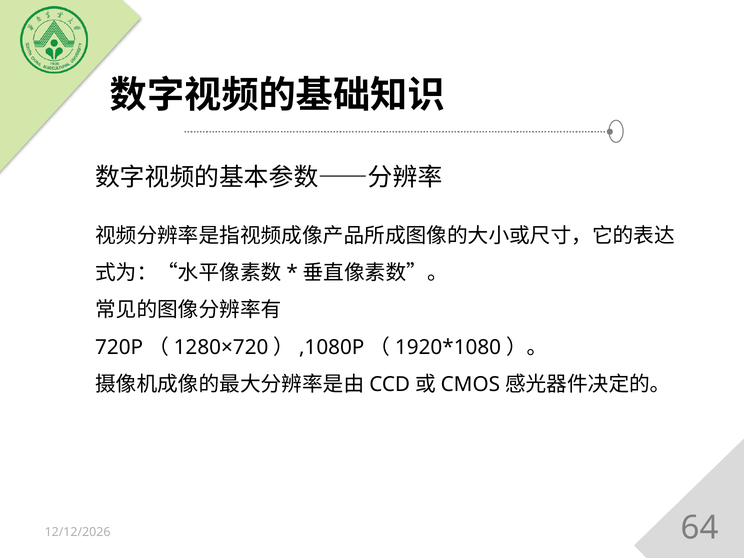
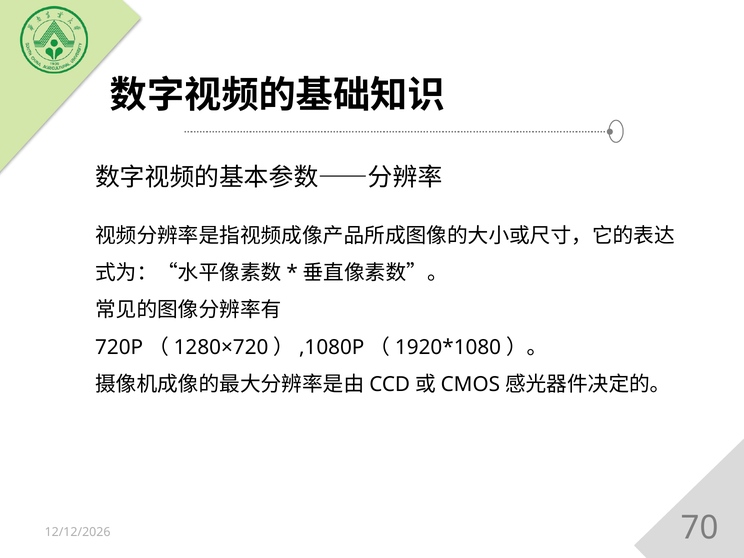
64: 64 -> 70
